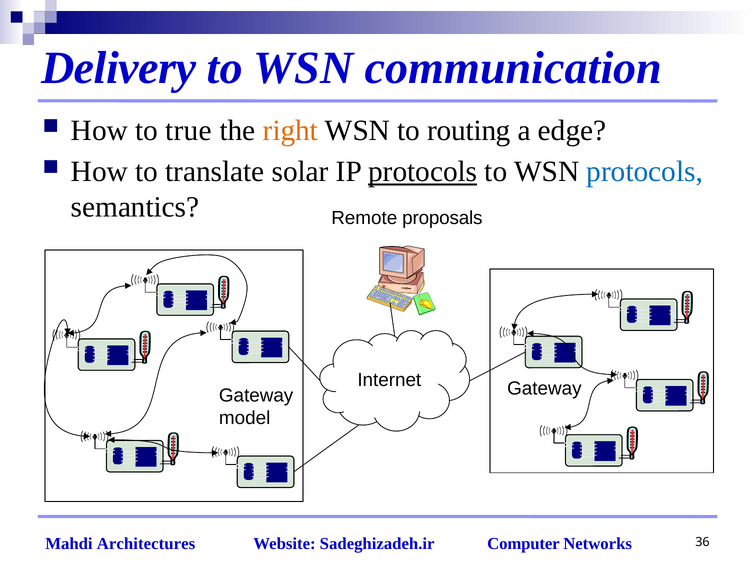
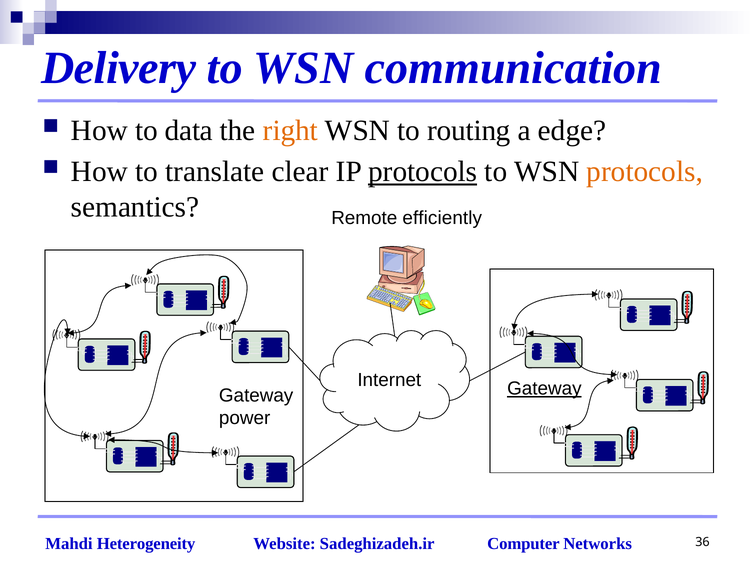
true: true -> data
solar: solar -> clear
protocols at (645, 172) colour: blue -> orange
proposals: proposals -> efficiently
Gateway at (544, 388) underline: none -> present
model: model -> power
Architectures: Architectures -> Heterogeneity
